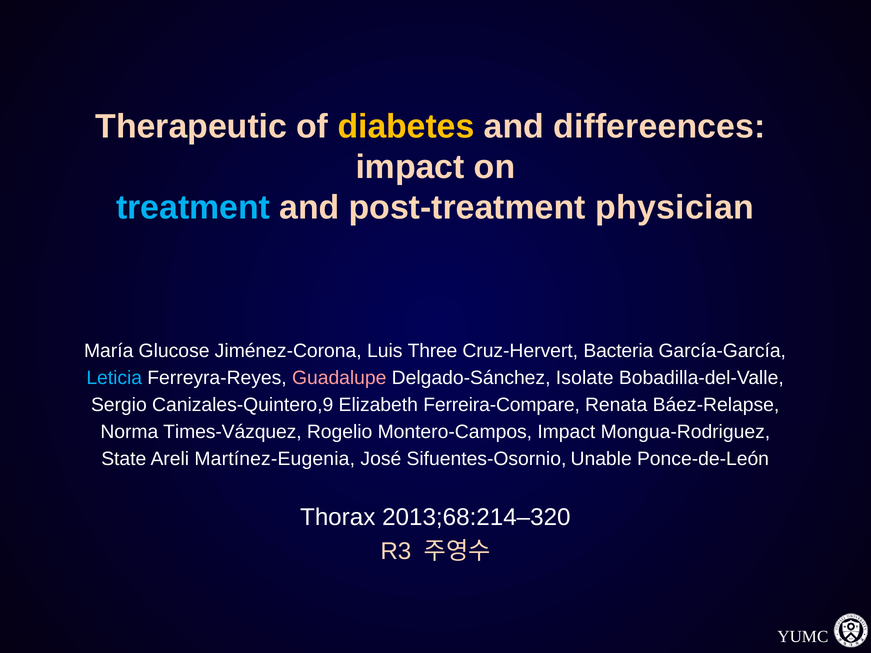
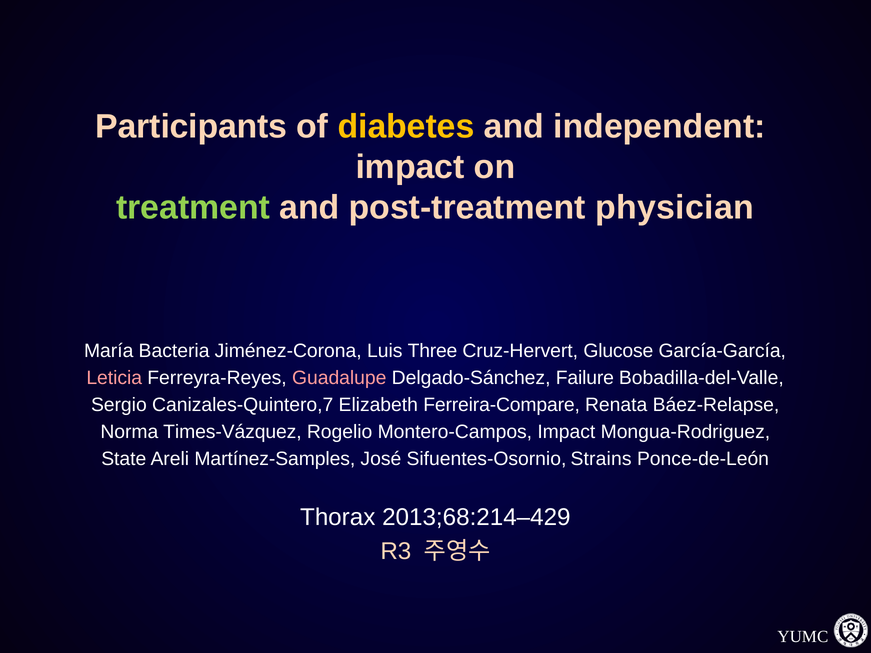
Therapeutic: Therapeutic -> Participants
differeences: differeences -> independent
treatment colour: light blue -> light green
Glucose: Glucose -> Bacteria
Bacteria: Bacteria -> Glucose
Leticia colour: light blue -> pink
Isolate: Isolate -> Failure
Canizales-Quintero,9: Canizales-Quintero,9 -> Canizales-Quintero,7
Martínez-Eugenia: Martínez-Eugenia -> Martínez-Samples
Unable: Unable -> Strains
2013;68:214–320: 2013;68:214–320 -> 2013;68:214–429
